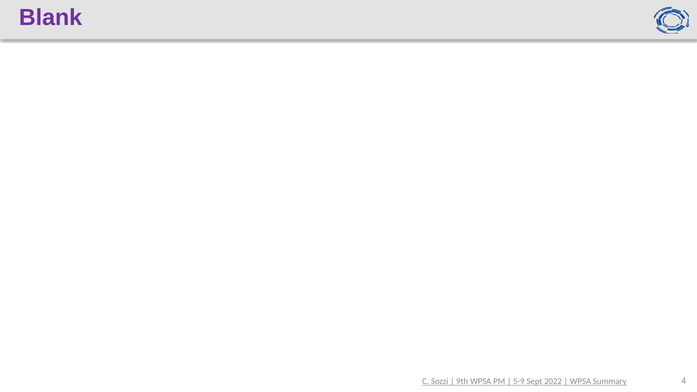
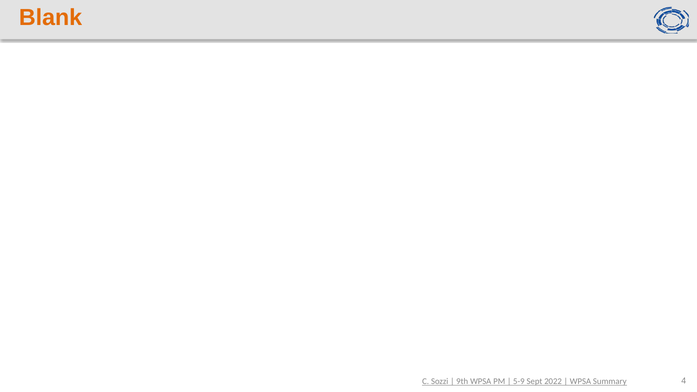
Blank colour: purple -> orange
